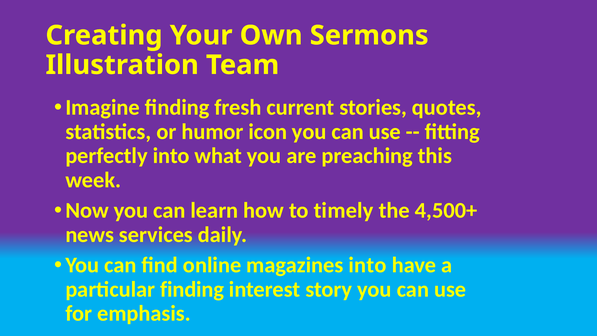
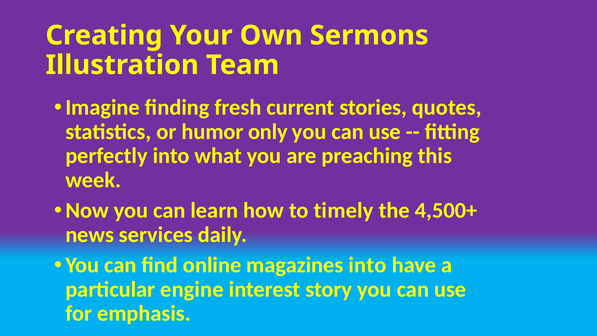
icon: icon -> only
particular finding: finding -> engine
